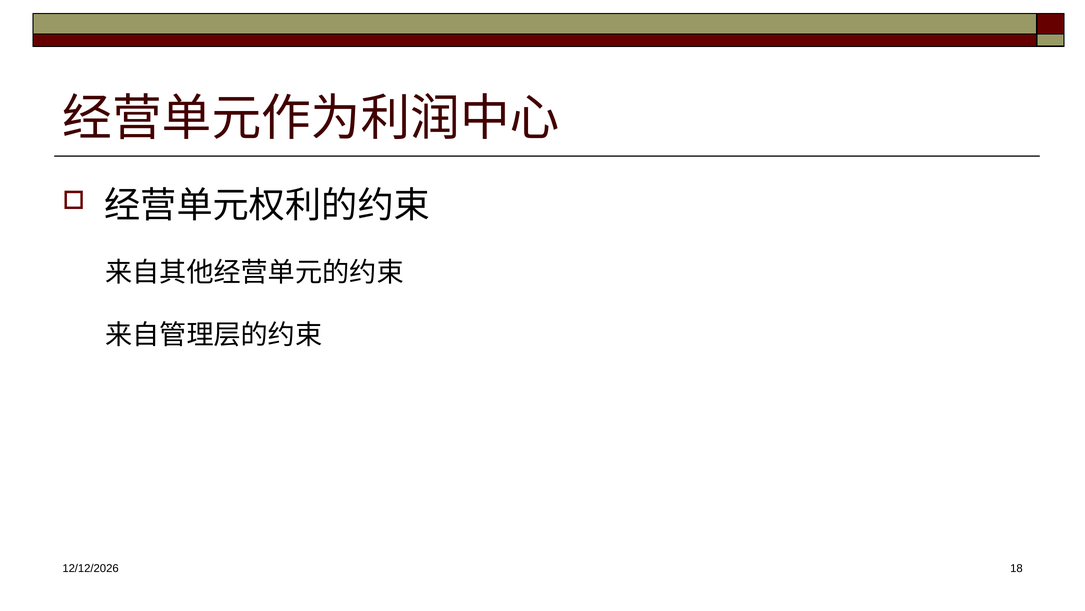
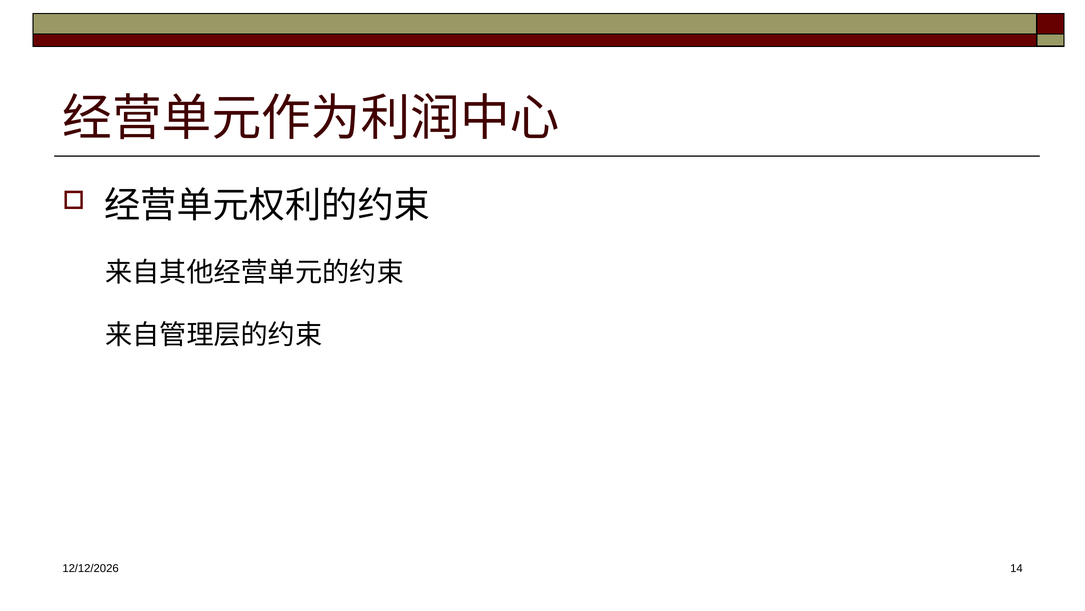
18: 18 -> 14
